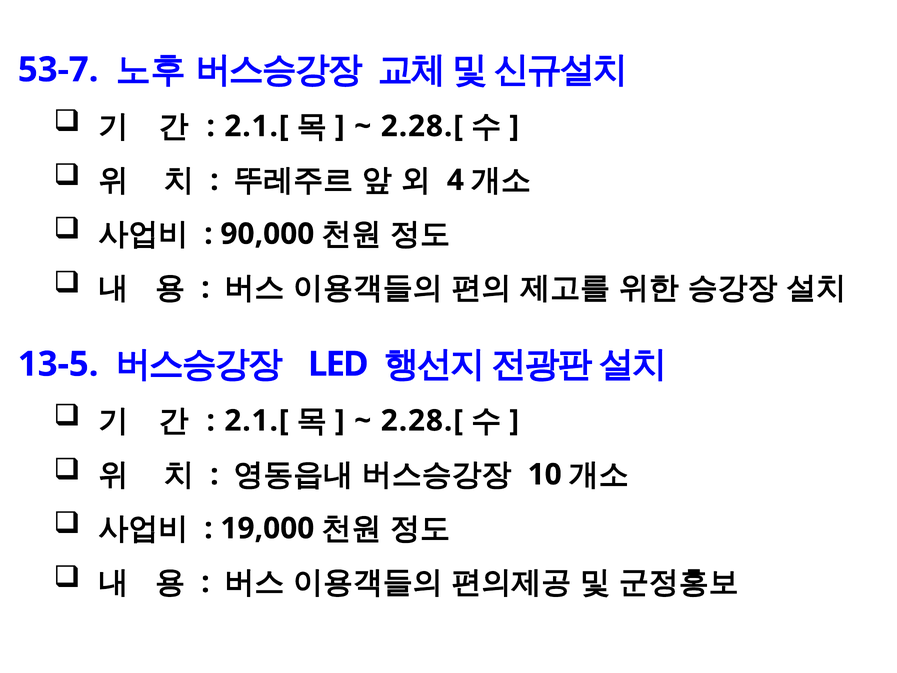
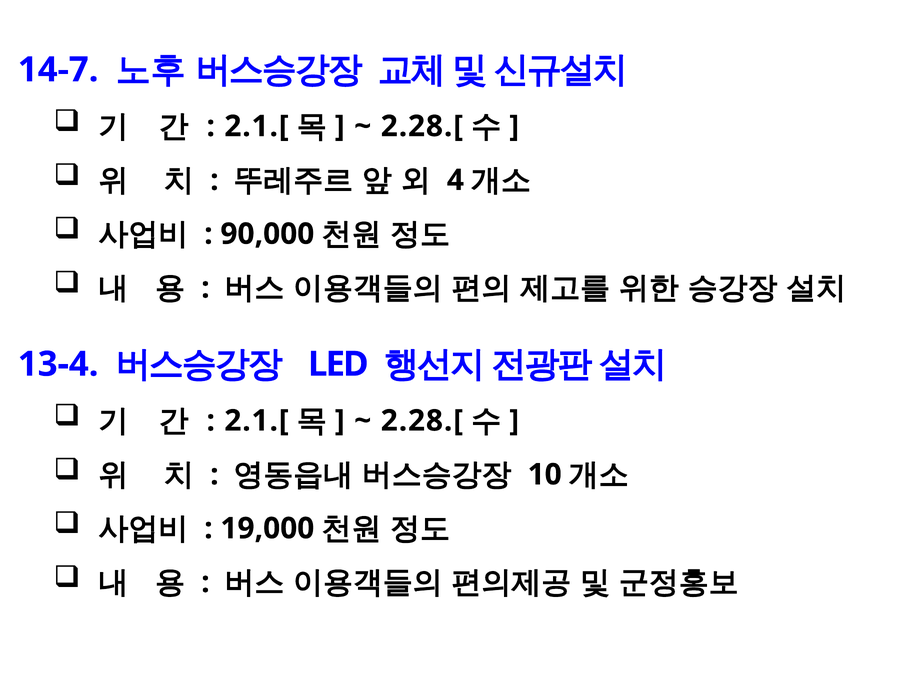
53-7: 53-7 -> 14-7
13-5: 13-5 -> 13-4
